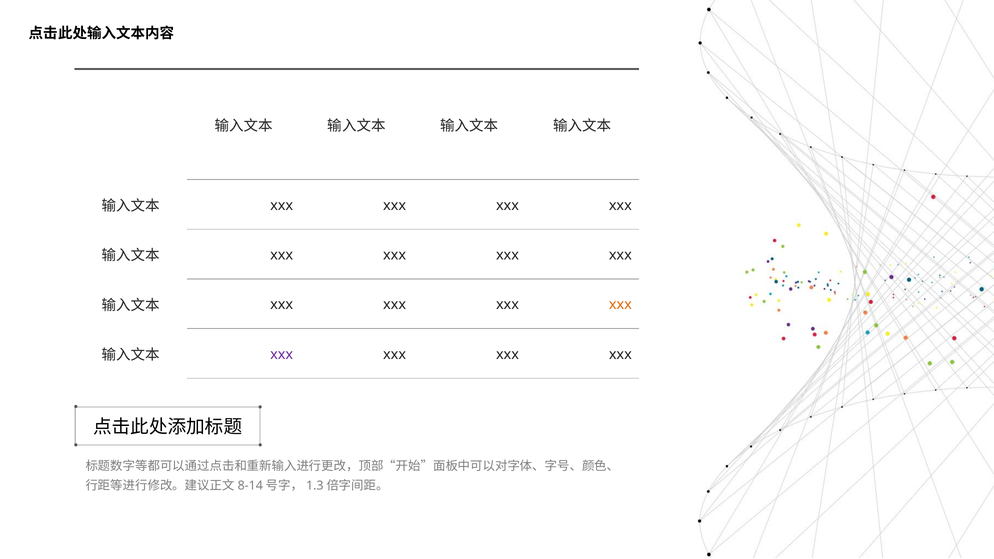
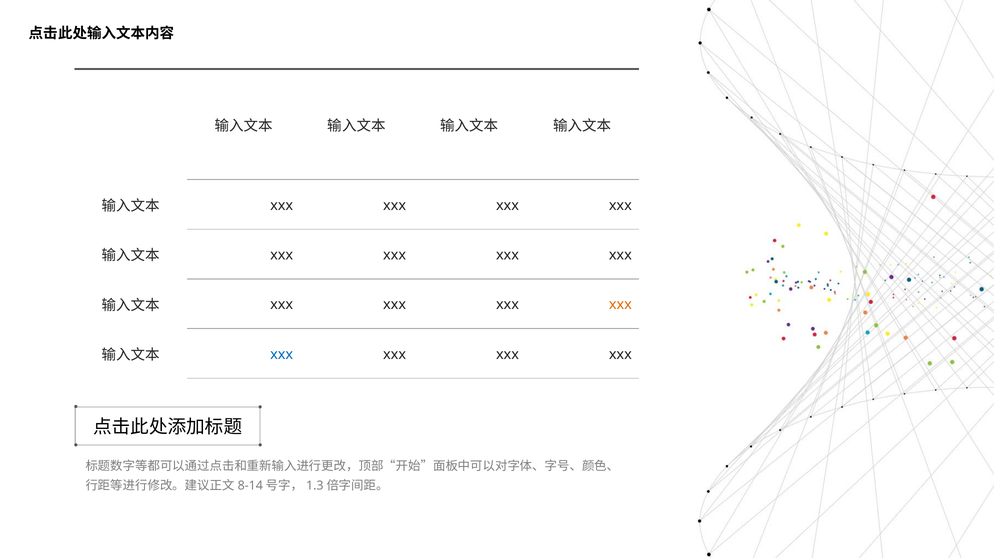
xxx at (282, 354) colour: purple -> blue
